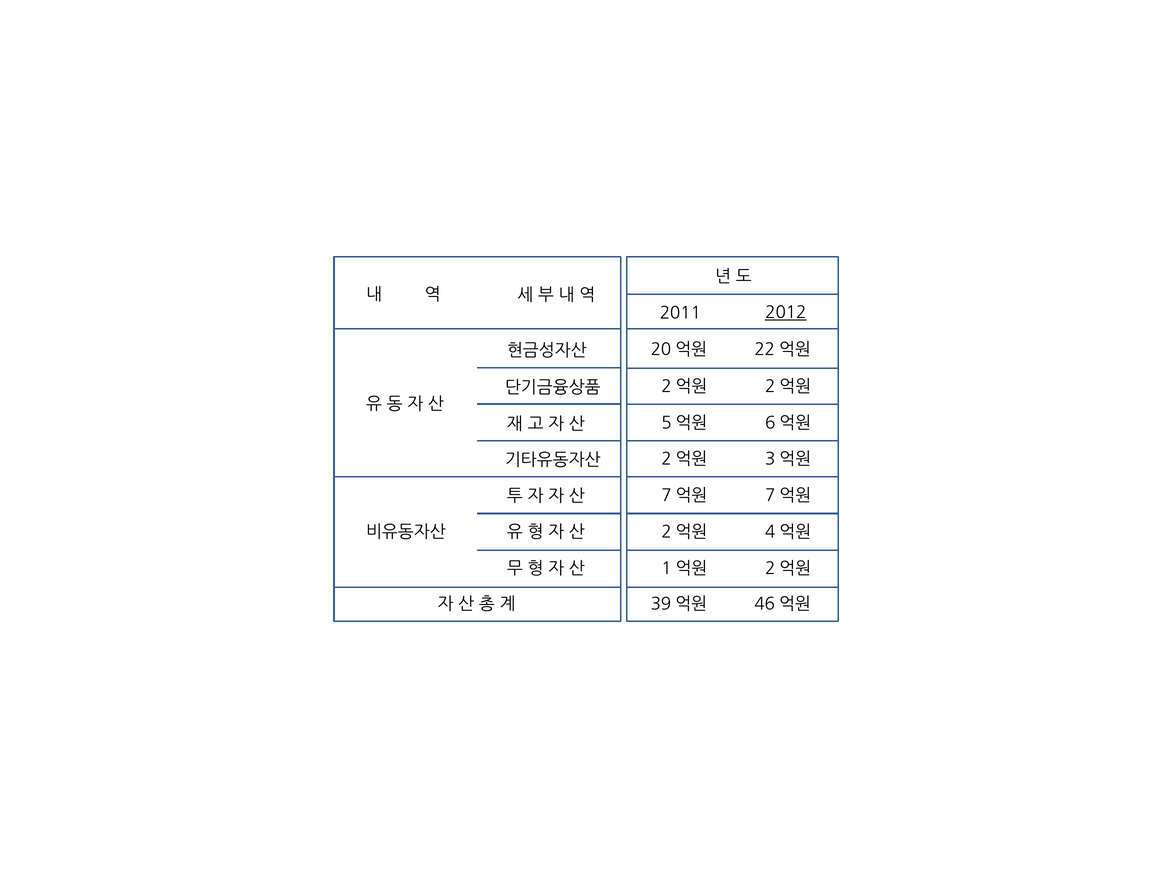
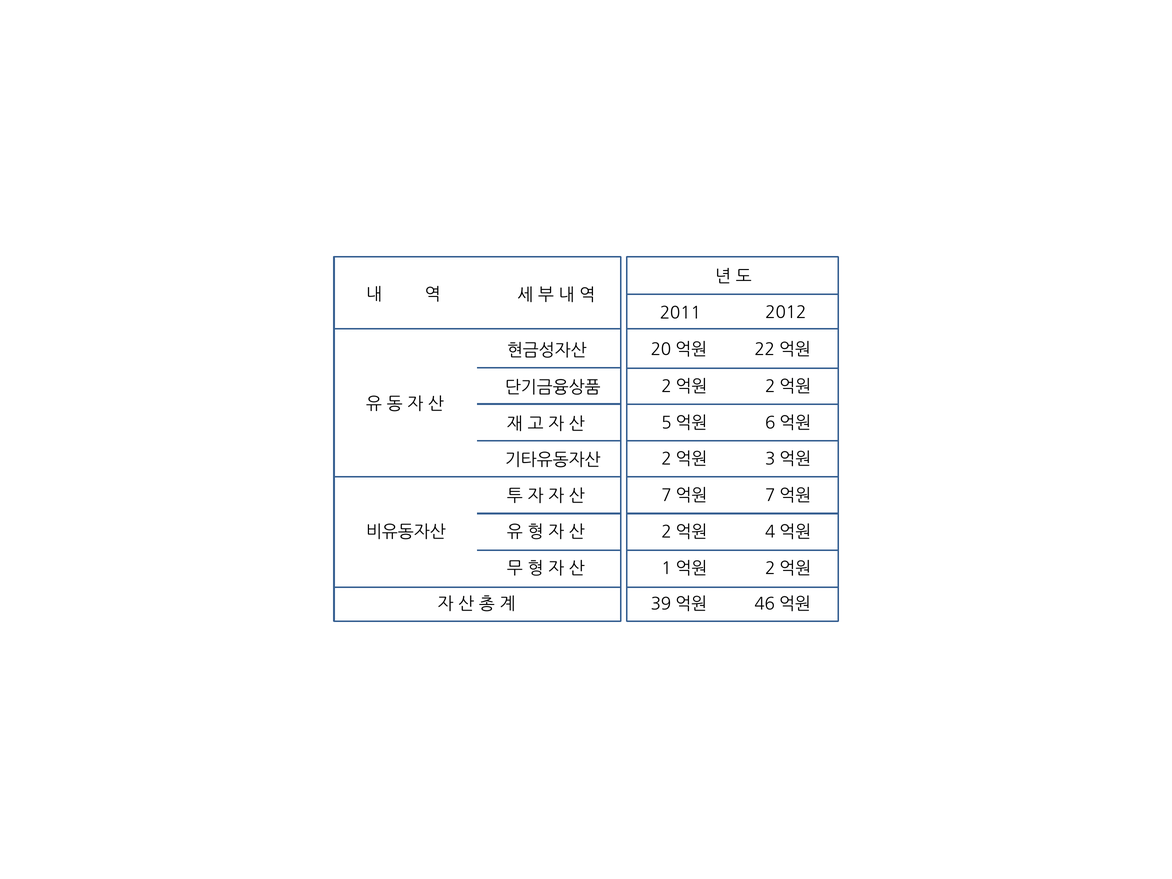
2012 underline: present -> none
